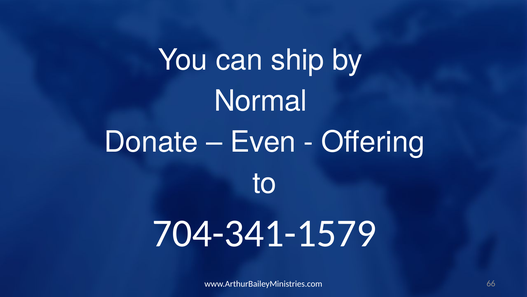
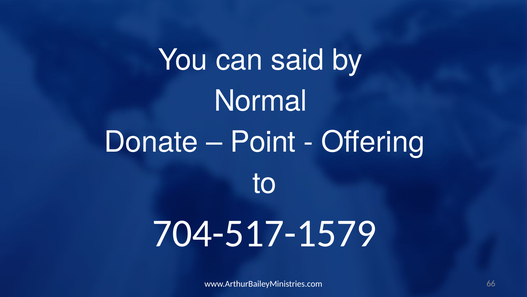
ship: ship -> said
Even: Even -> Point
704-341-1579: 704-341-1579 -> 704-517-1579
